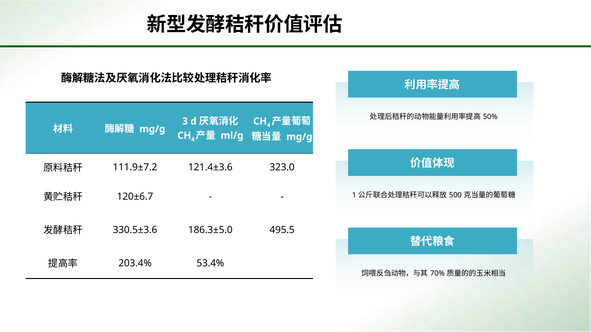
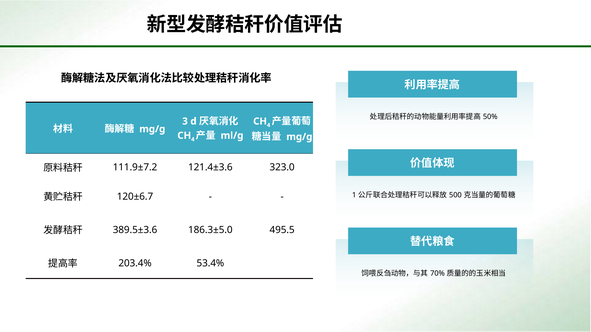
330.5±3.6: 330.5±3.6 -> 389.5±3.6
